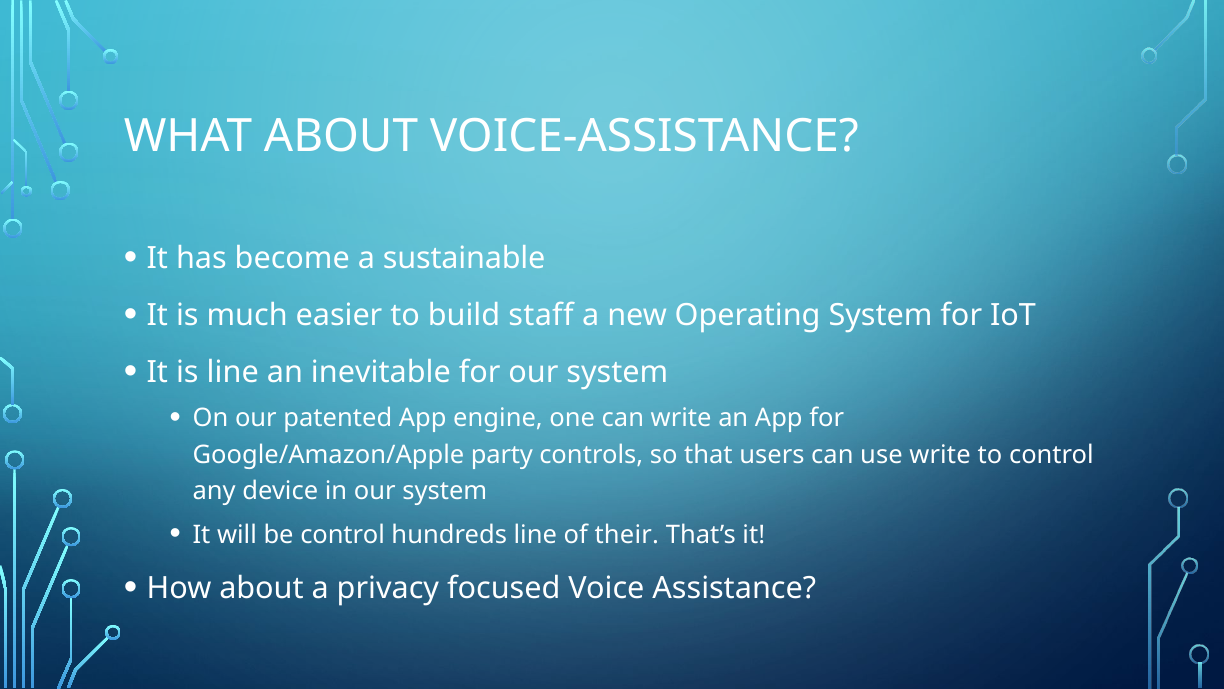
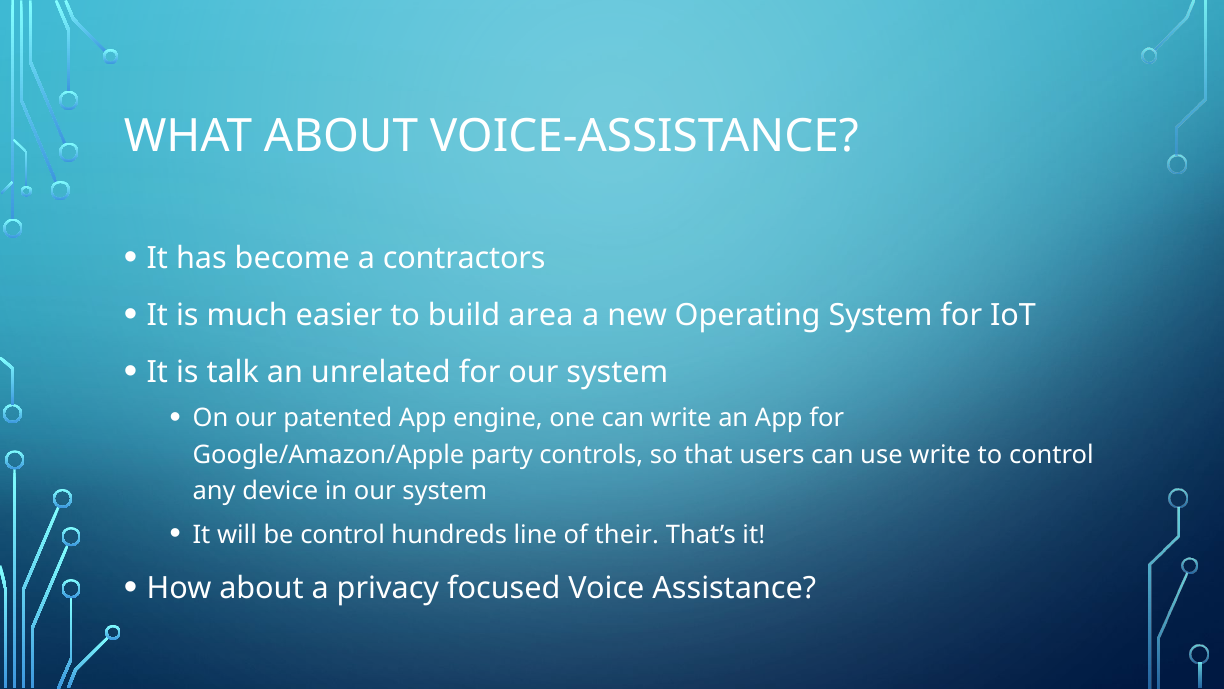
sustainable: sustainable -> contractors
staff: staff -> area
is line: line -> talk
inevitable: inevitable -> unrelated
